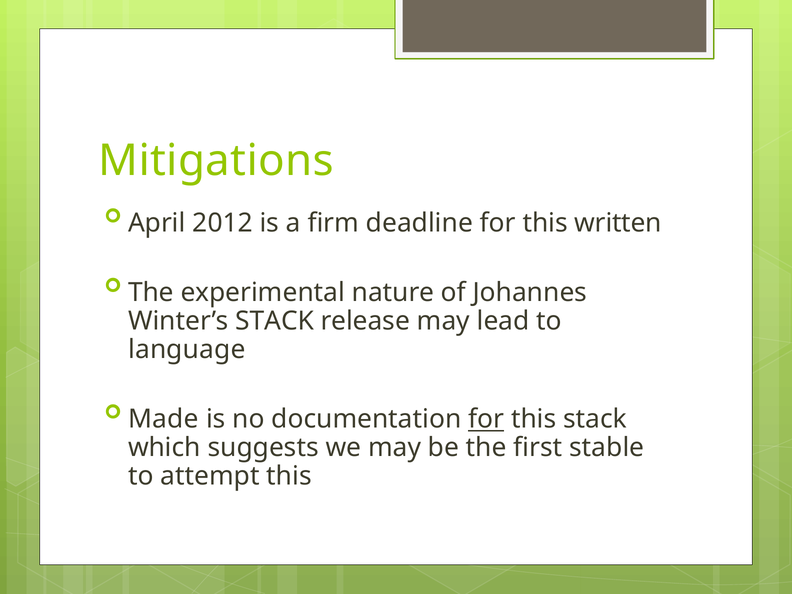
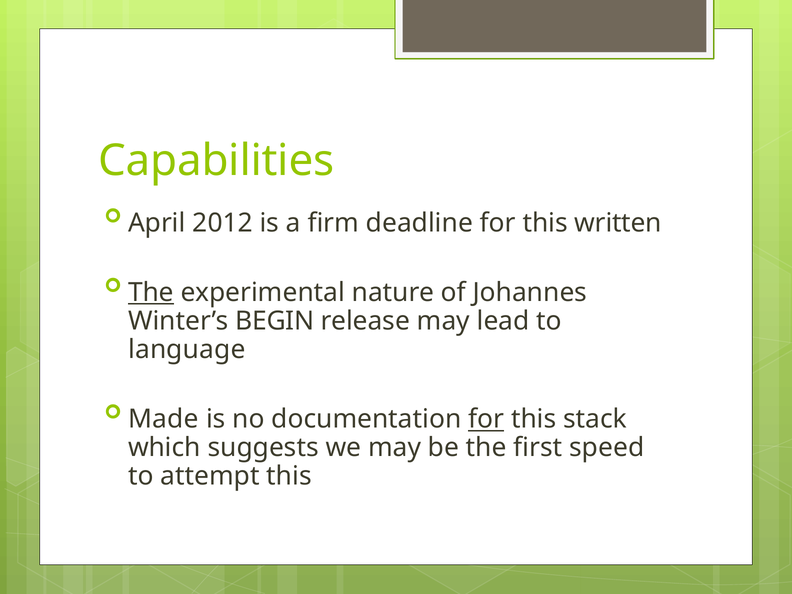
Mitigations: Mitigations -> Capabilities
The at (151, 293) underline: none -> present
Winter’s STACK: STACK -> BEGIN
stable: stable -> speed
